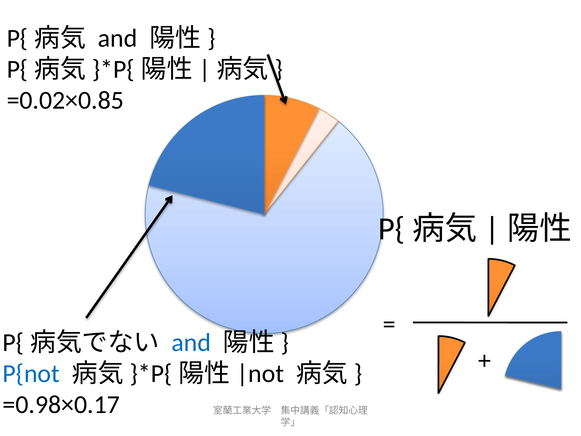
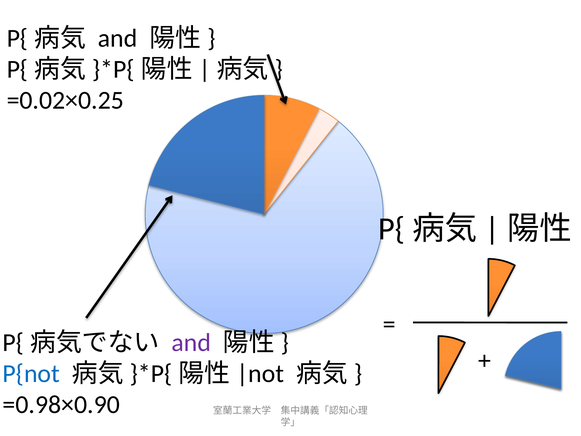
=0.02×0.85: =0.02×0.85 -> =0.02×0.25
and at (191, 342) colour: blue -> purple
=0.98×0.17: =0.98×0.17 -> =0.98×0.90
